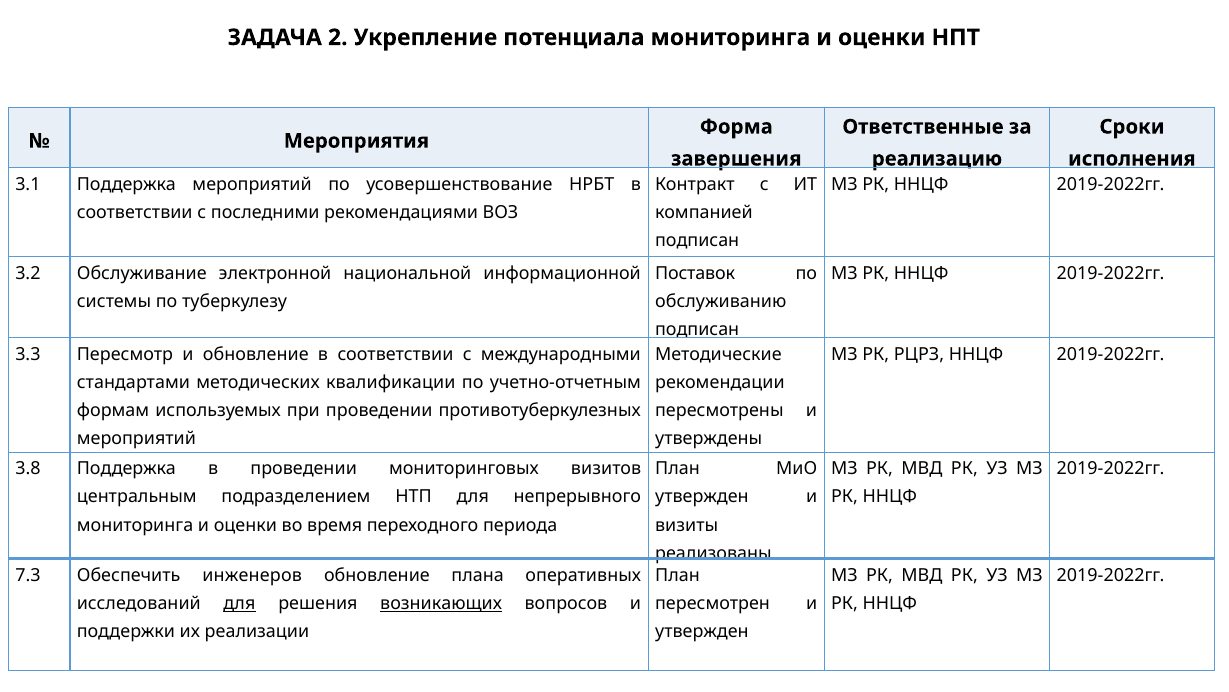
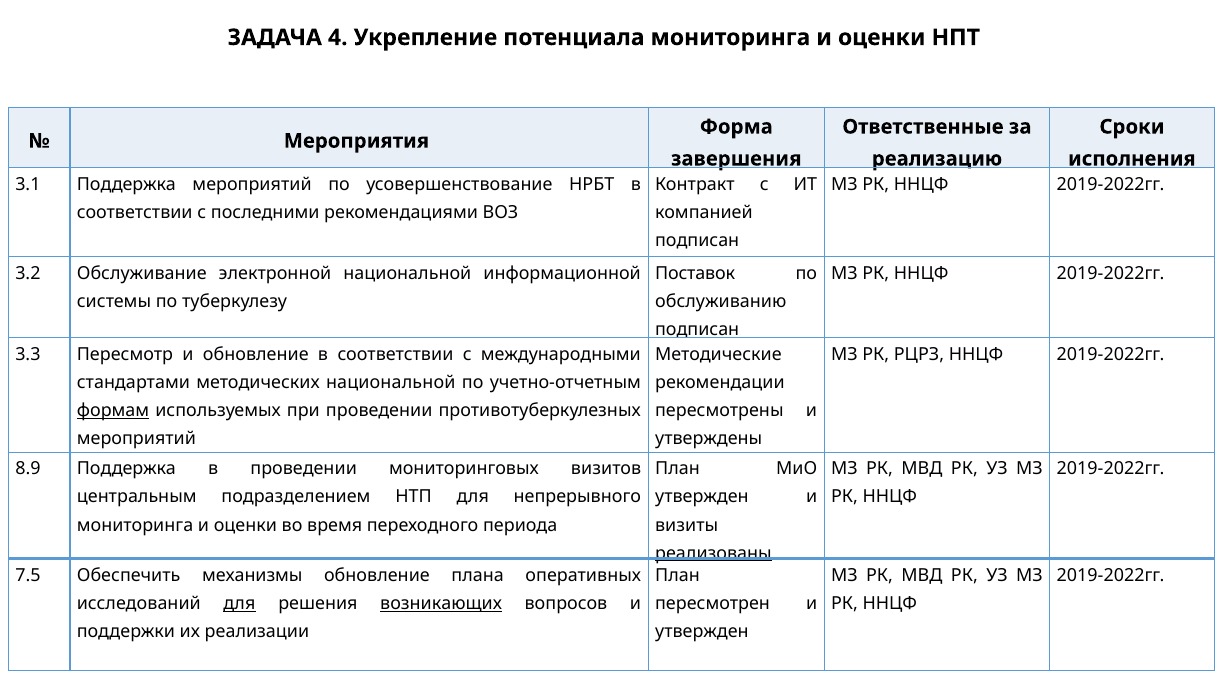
2: 2 -> 4
методических квалификации: квалификации -> национальной
формам underline: none -> present
3.8: 3.8 -> 8.9
реализованы underline: none -> present
7.3: 7.3 -> 7.5
инженеров: инженеров -> механизмы
